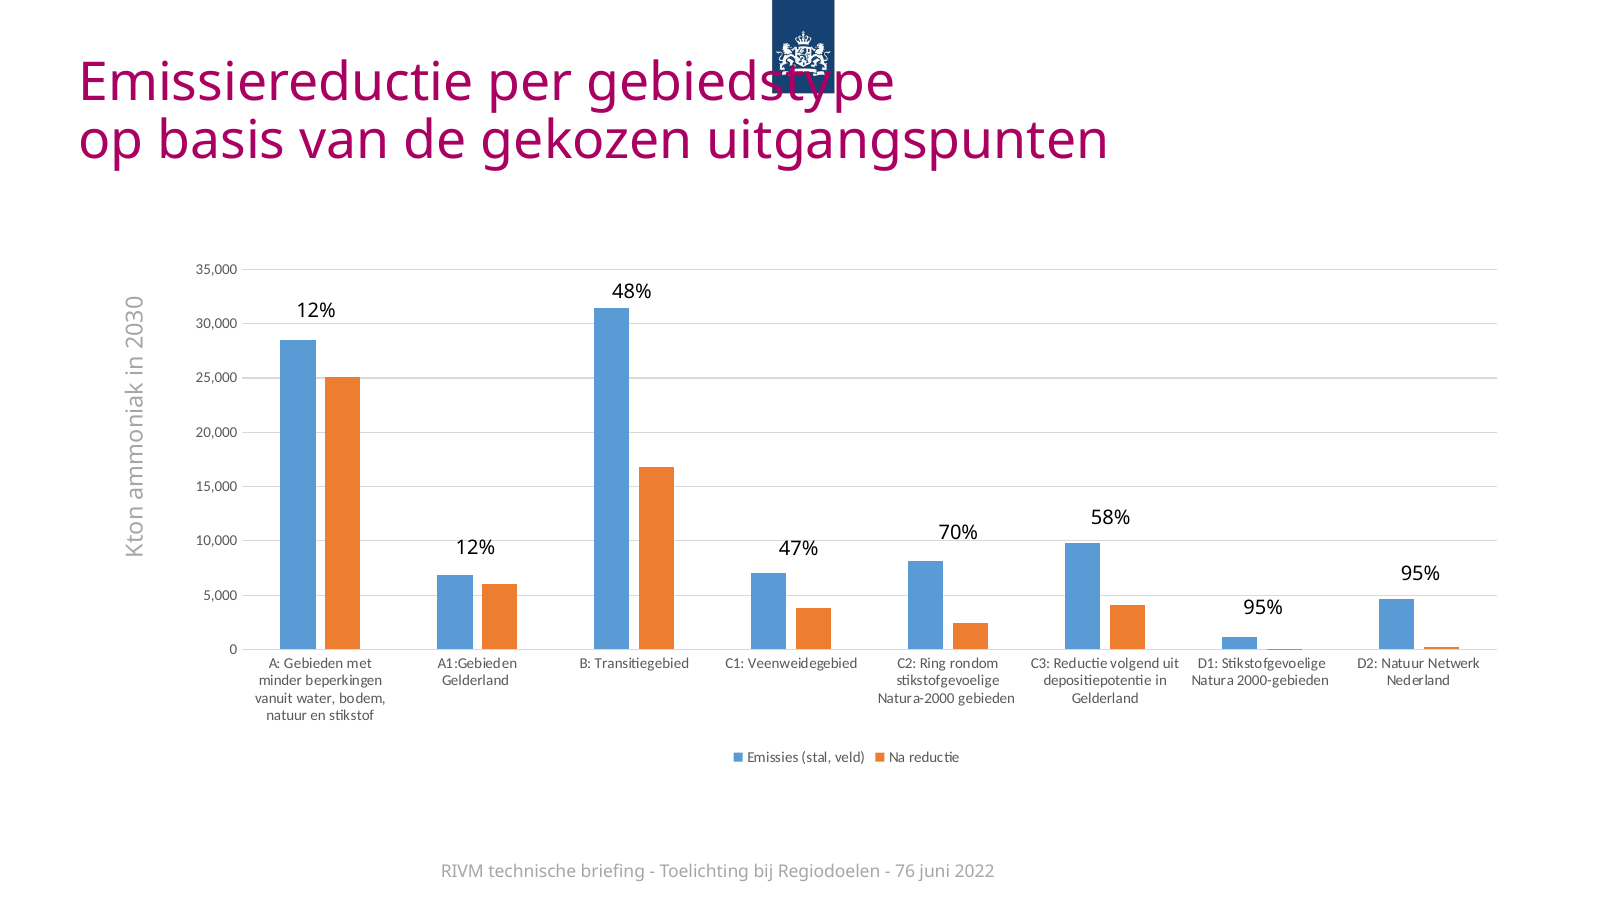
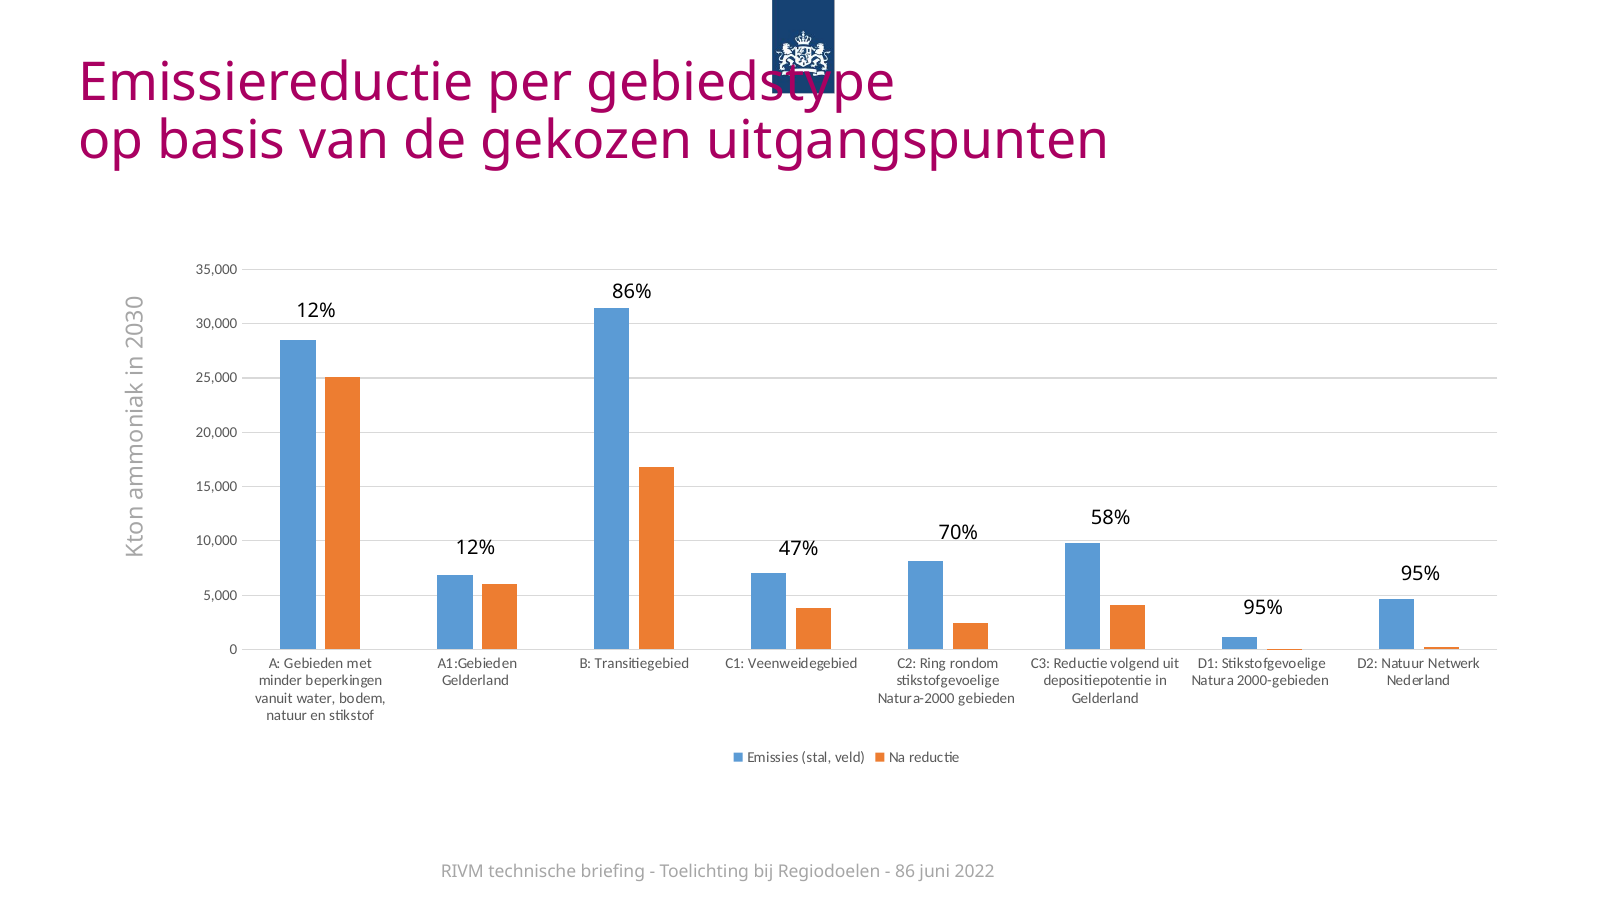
48%: 48% -> 86%
76: 76 -> 86
